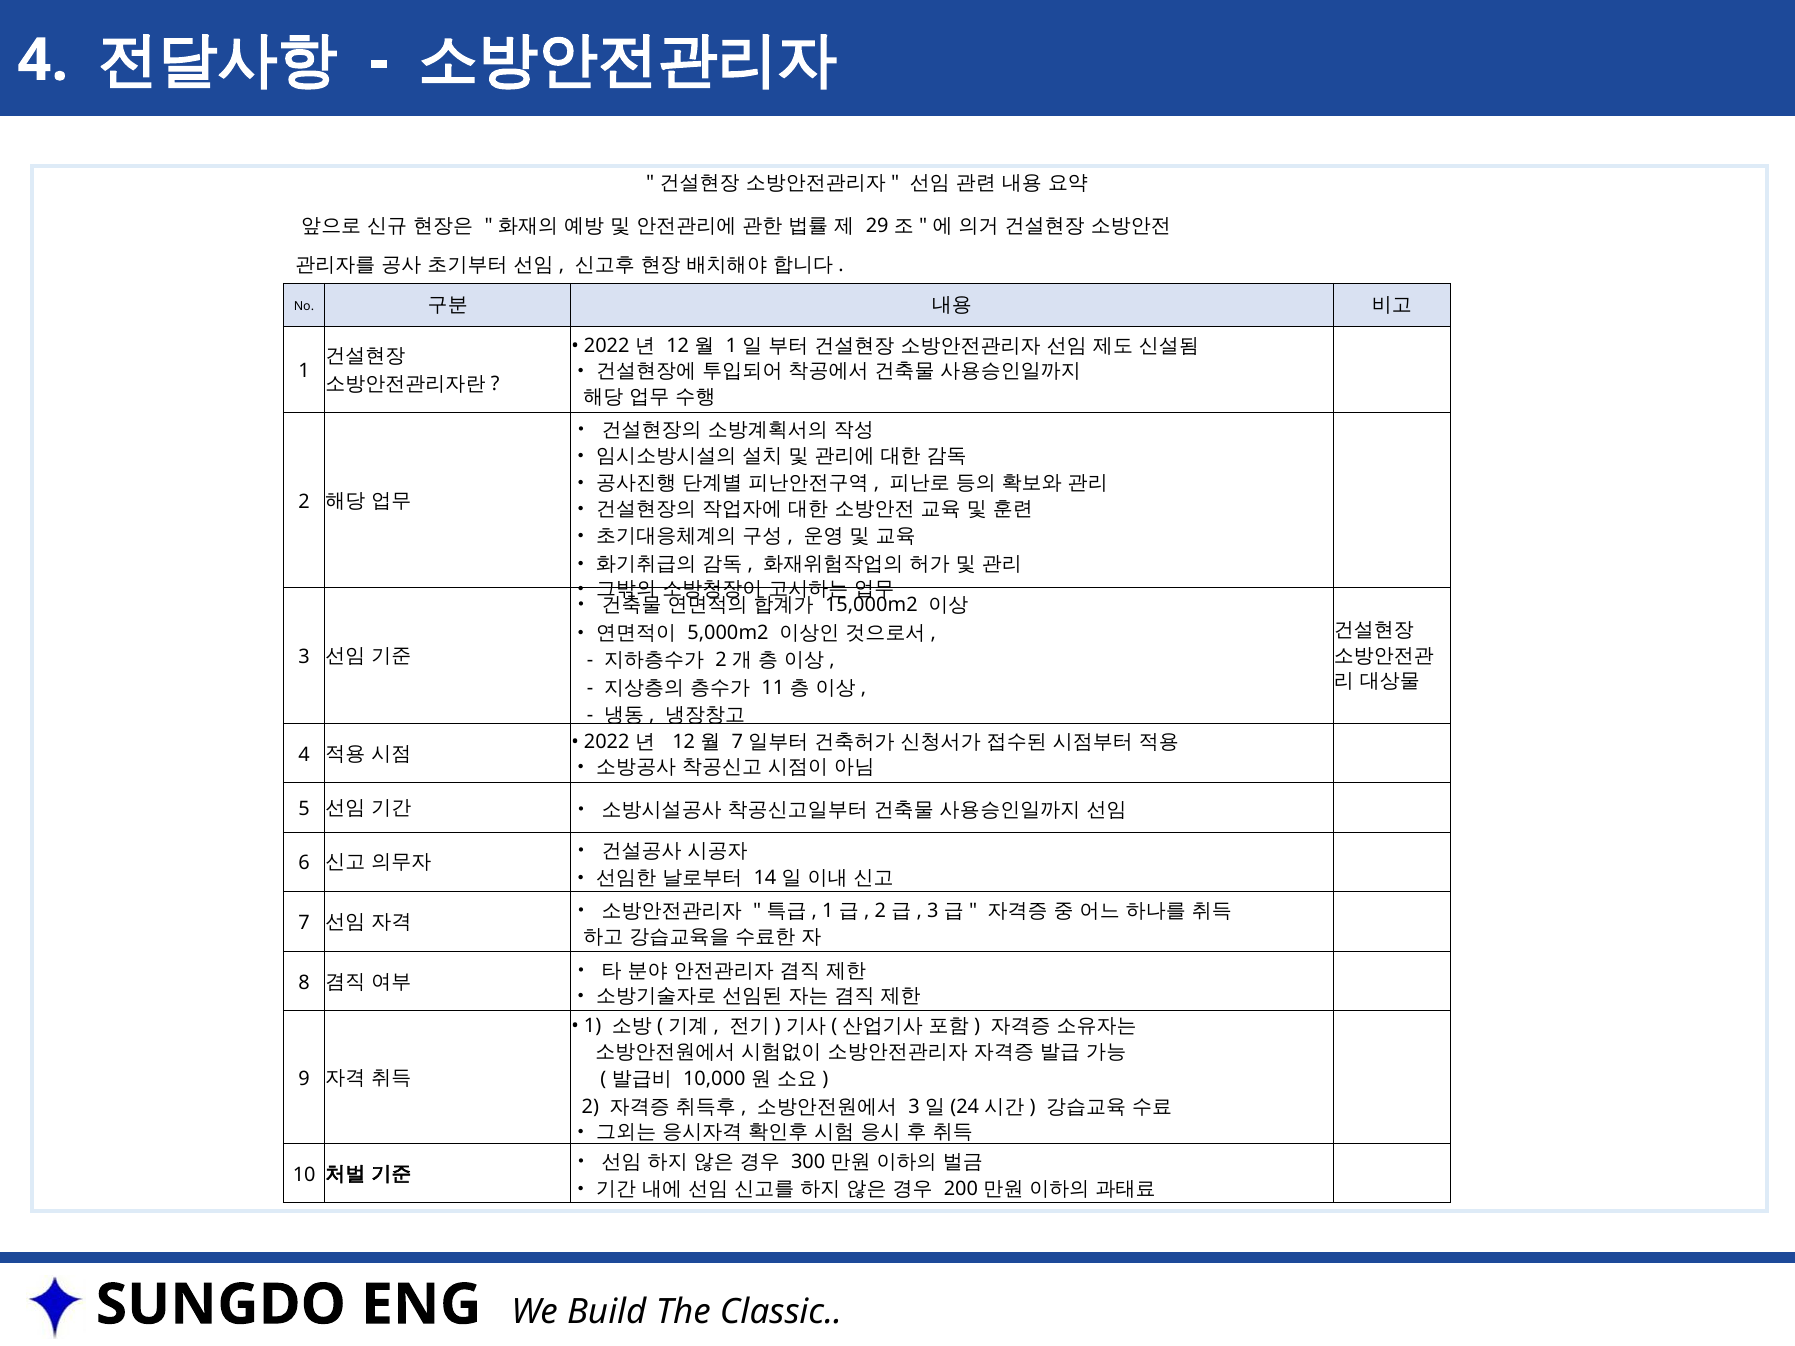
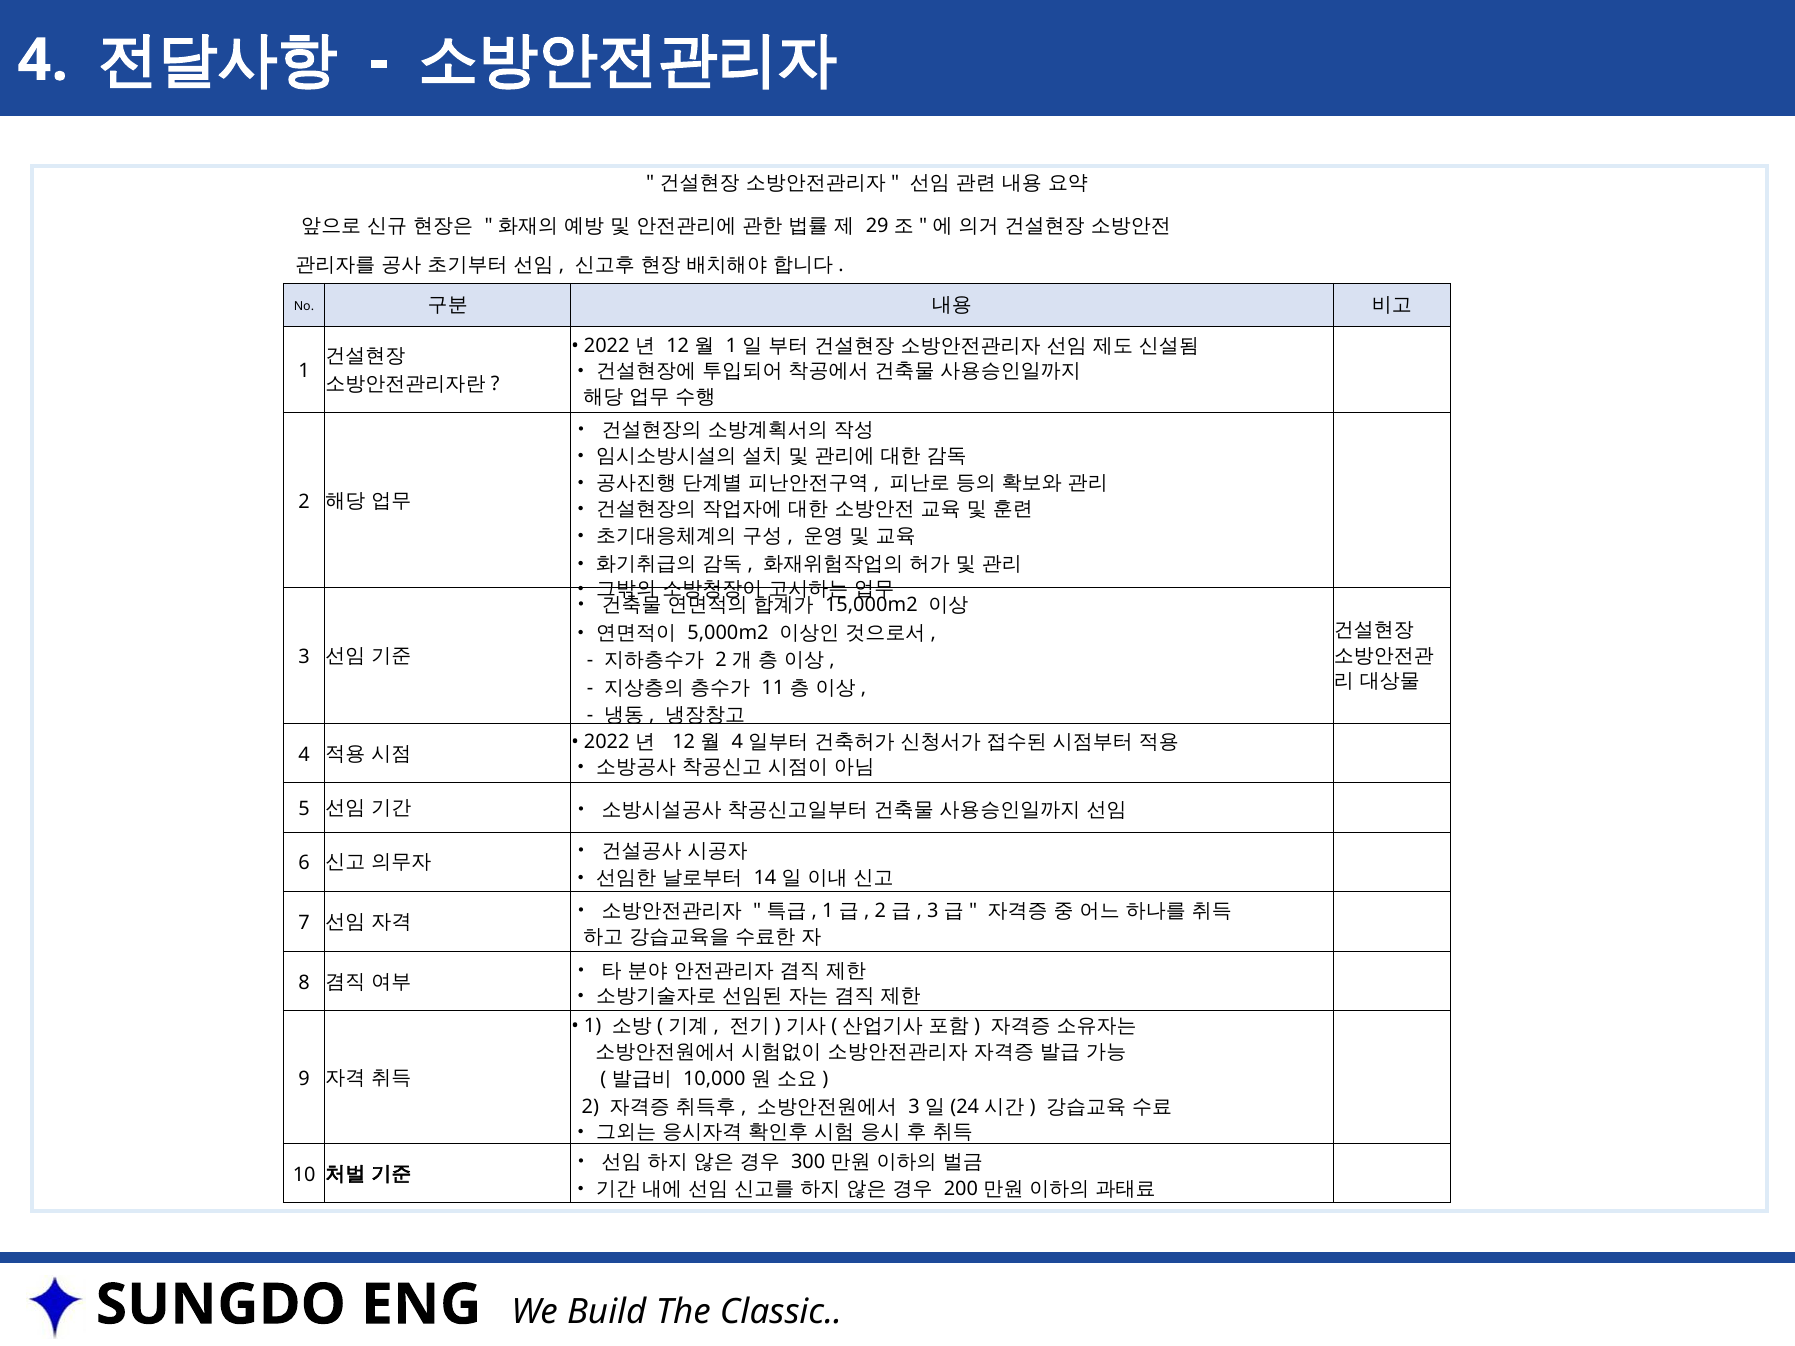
7 at (737, 742): 7 -> 4
